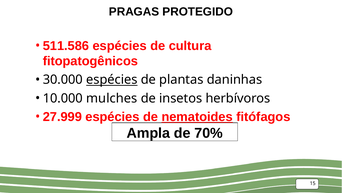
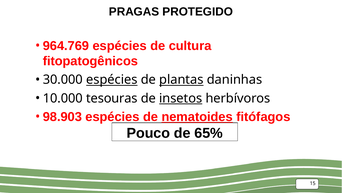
511.586: 511.586 -> 964.769
plantas underline: none -> present
mulches: mulches -> tesouras
insetos underline: none -> present
27.999: 27.999 -> 98.903
Ampla: Ampla -> Pouco
70%: 70% -> 65%
